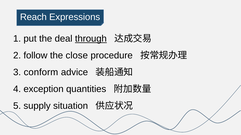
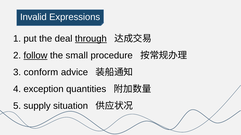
Reach: Reach -> Invalid
follow underline: none -> present
close: close -> small
